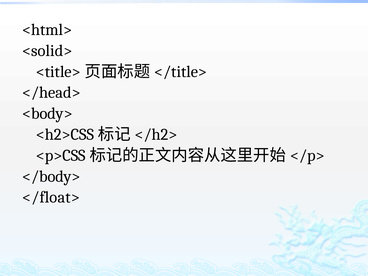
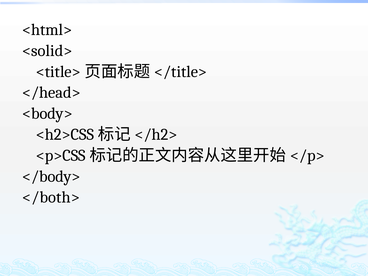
</float>: </float> -> </both>
